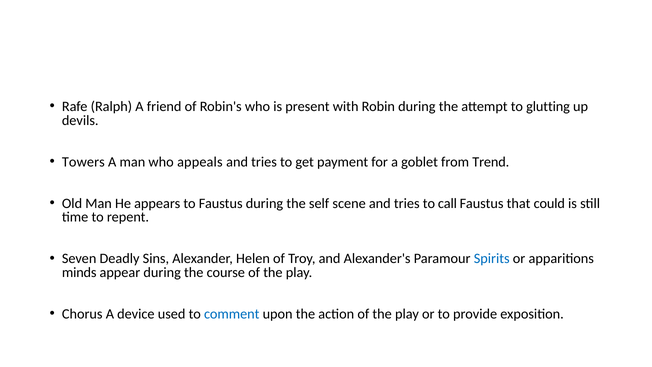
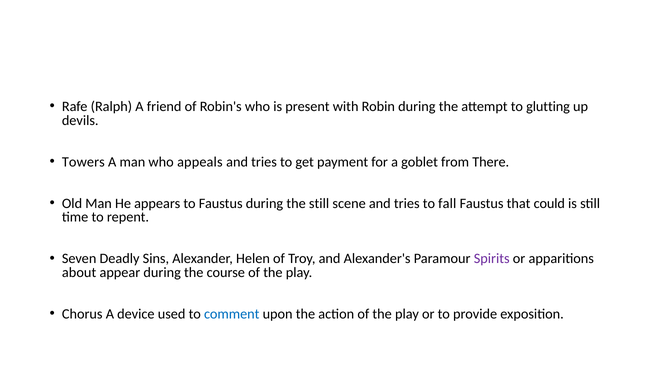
Trend: Trend -> There
the self: self -> still
call: call -> fall
Spirits colour: blue -> purple
minds: minds -> about
